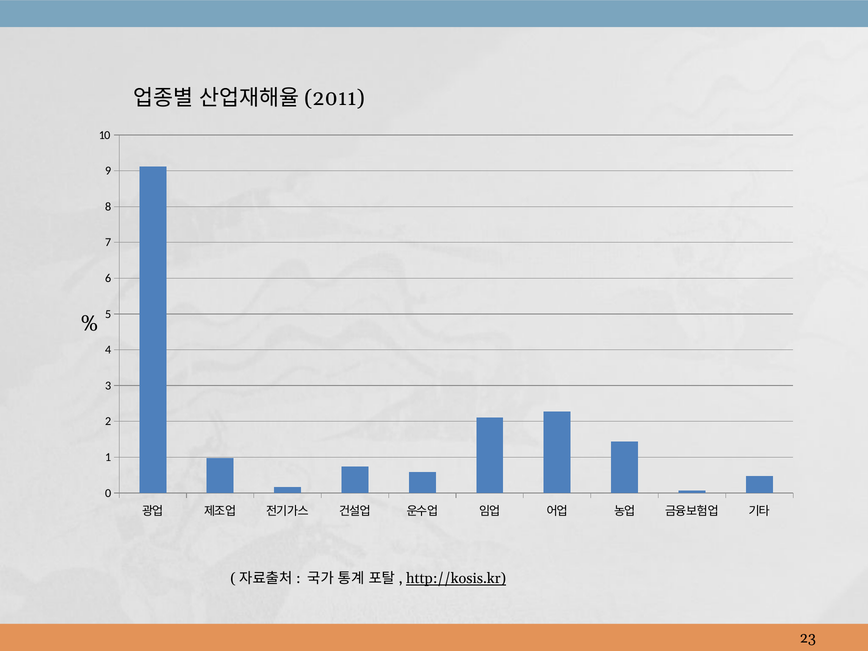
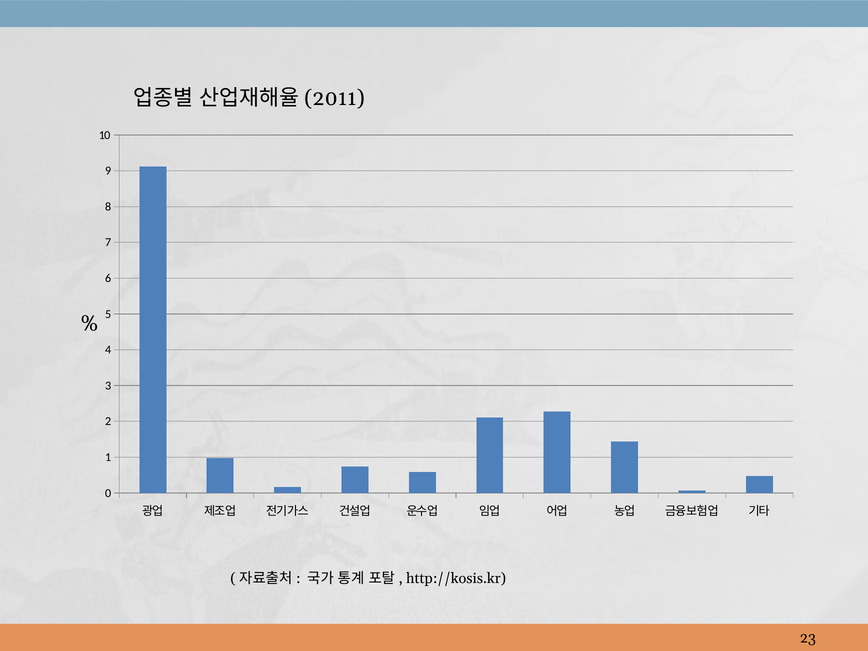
http://kosis.kr underline: present -> none
